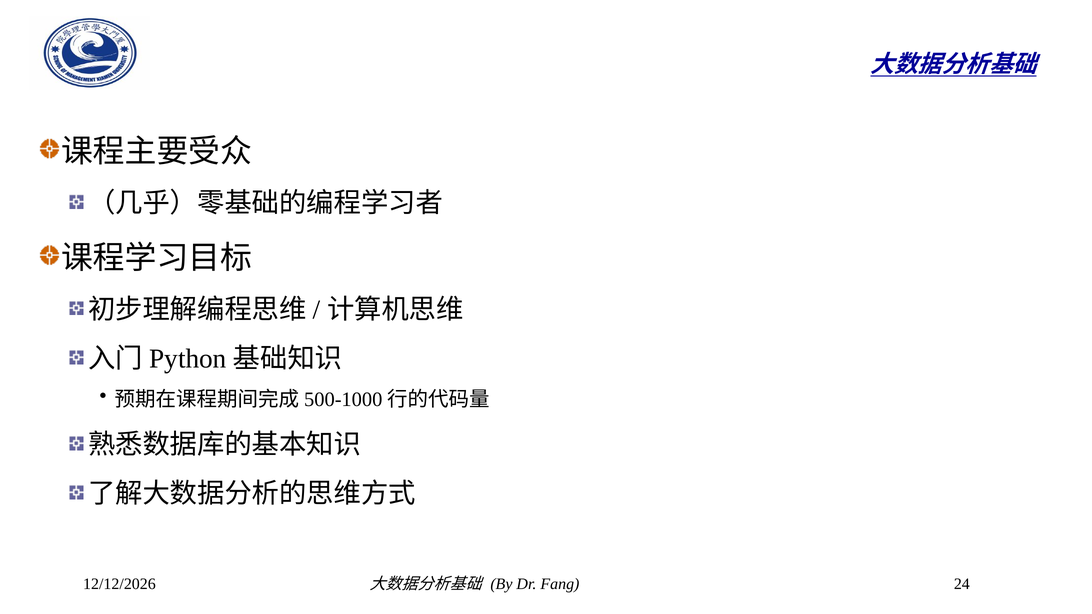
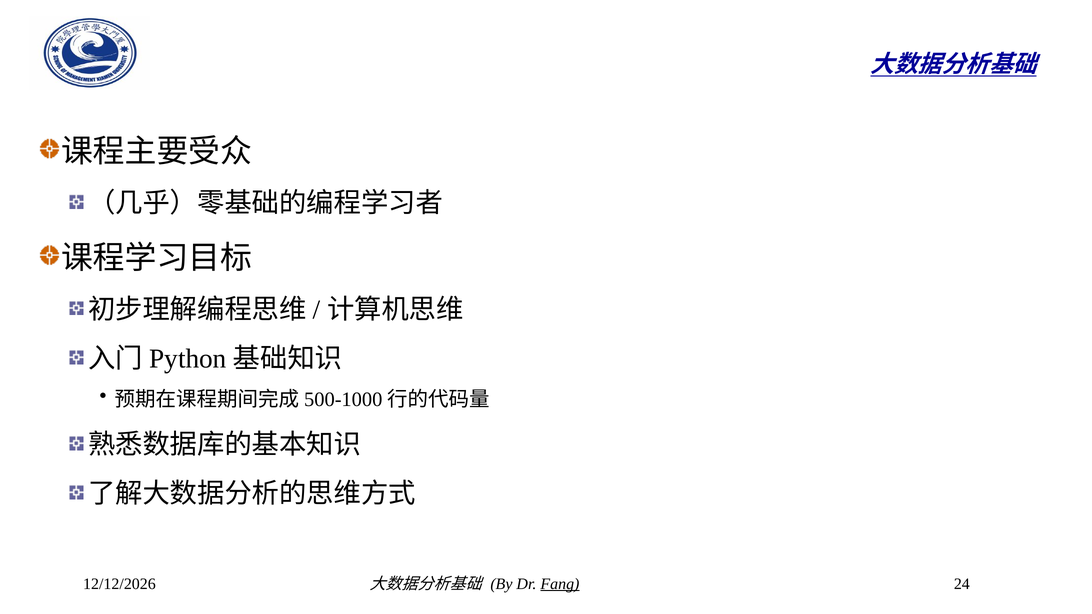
Fang underline: none -> present
